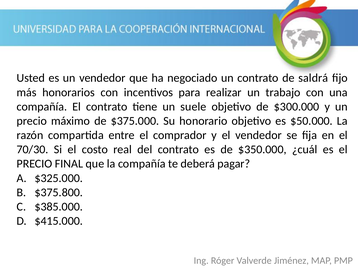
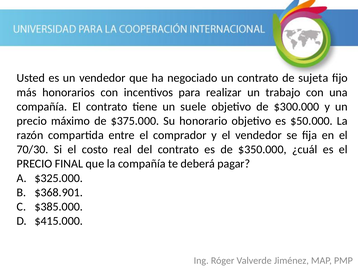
saldrá: saldrá -> sujeta
$375.800: $375.800 -> $368.901
